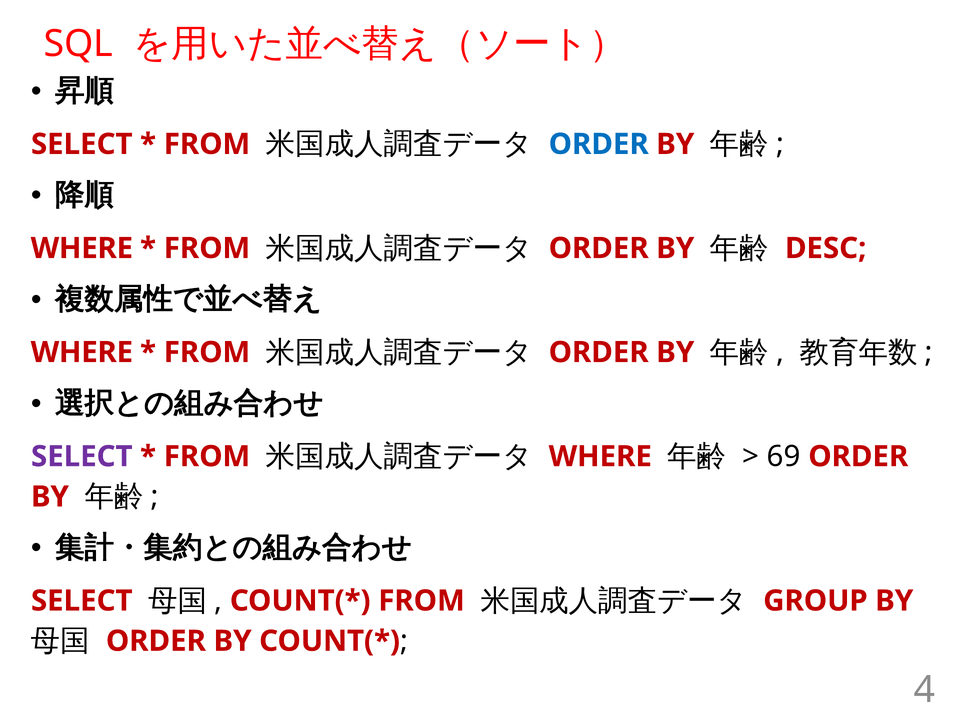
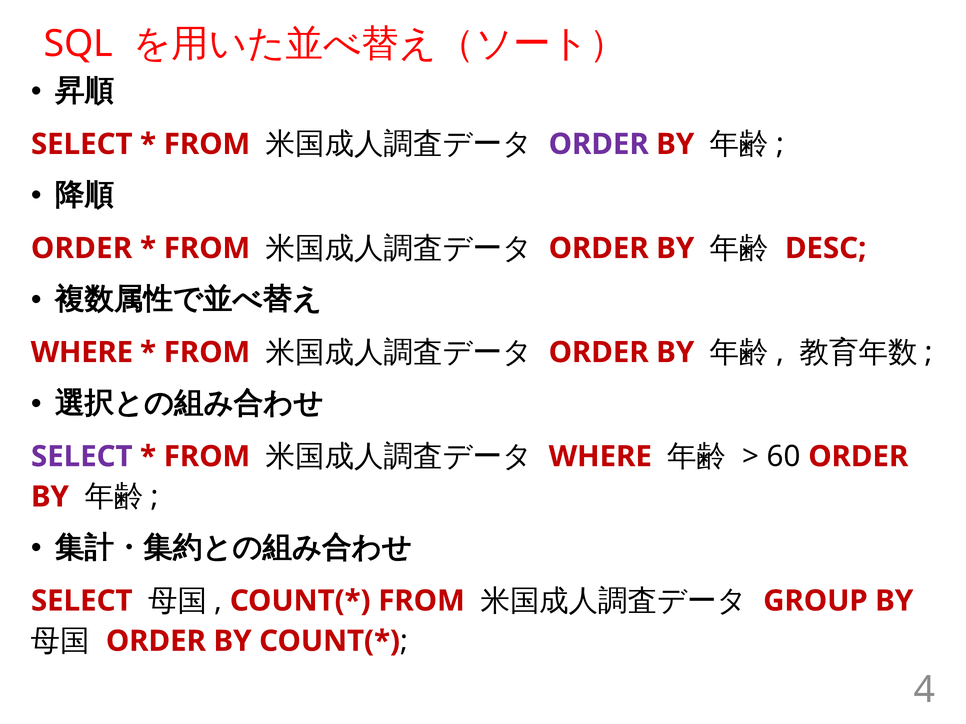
ORDER at (599, 144) colour: blue -> purple
WHERE at (82, 248): WHERE -> ORDER
69: 69 -> 60
